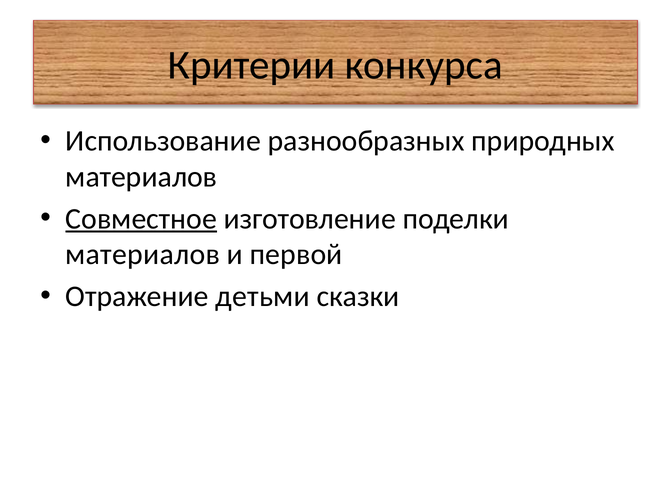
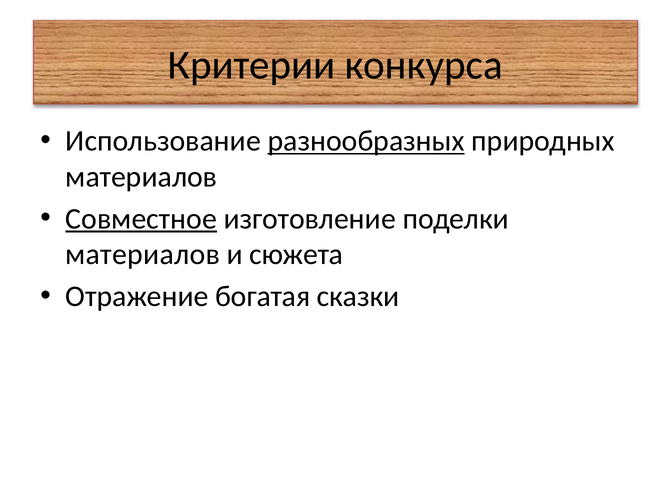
разнообразных underline: none -> present
первой: первой -> сюжета
детьми: детьми -> богатая
